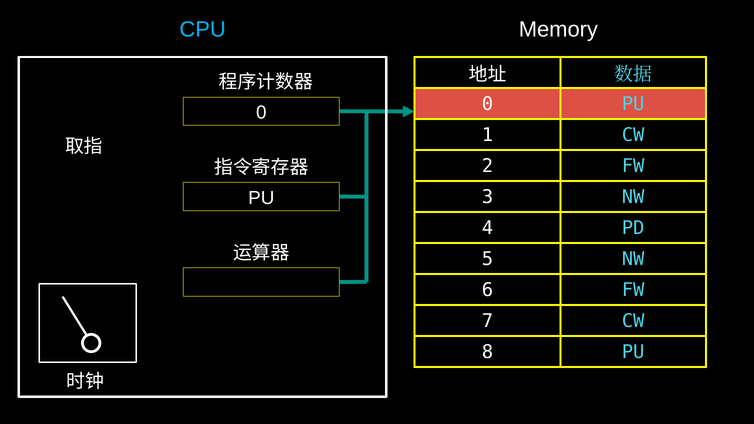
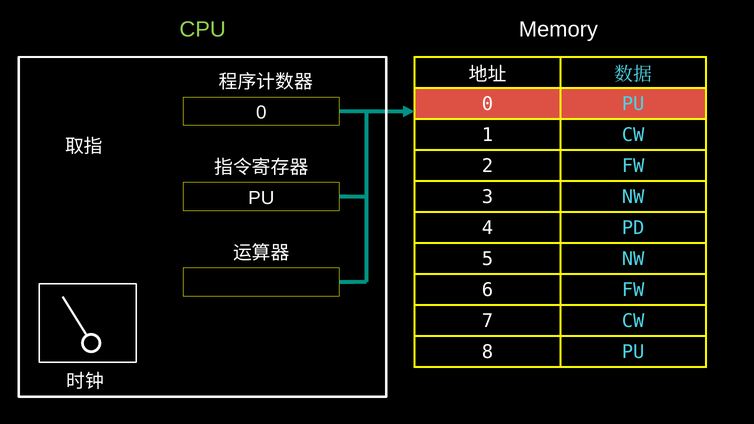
CPU colour: light blue -> light green
